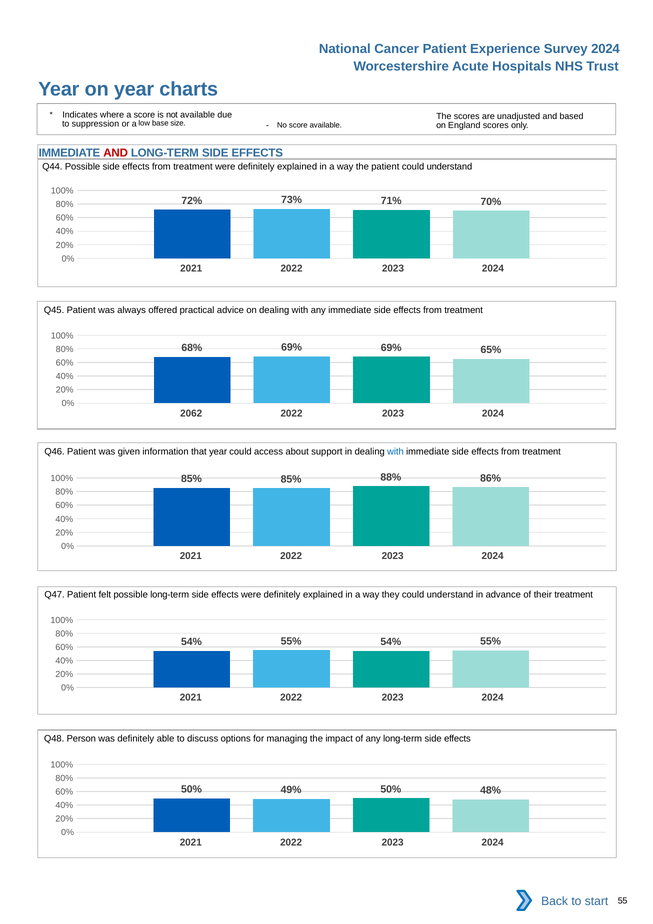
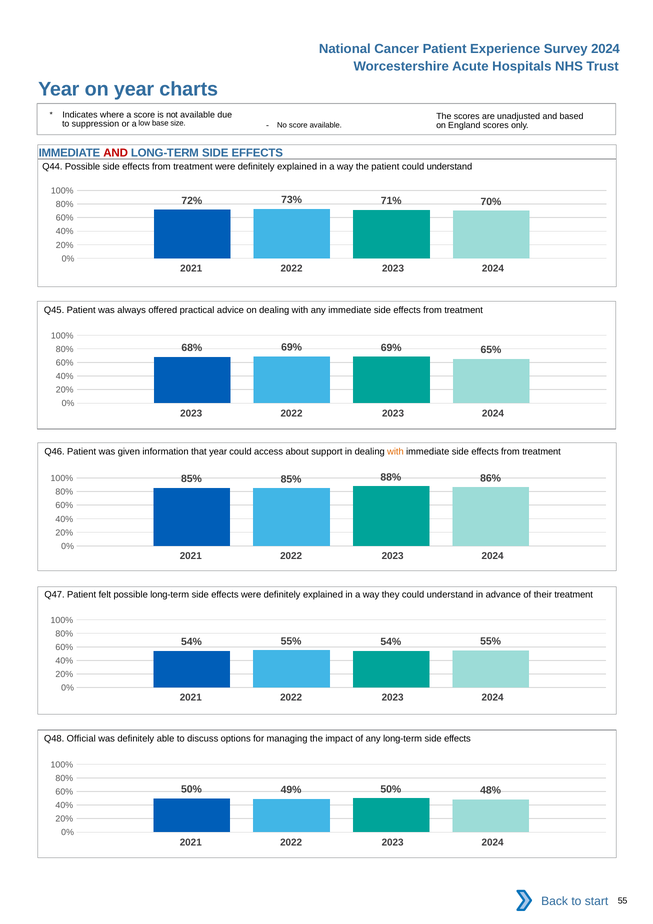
2062 at (191, 413): 2062 -> 2023
with at (395, 452) colour: blue -> orange
Person: Person -> Official
